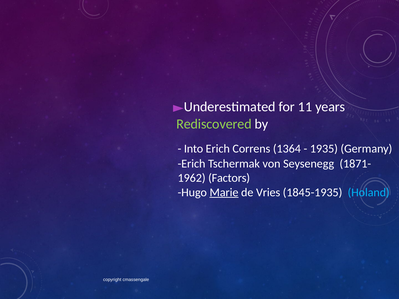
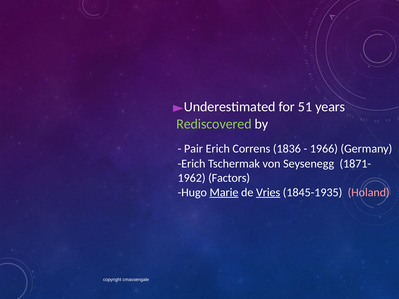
11: 11 -> 51
Into: Into -> Pair
1364: 1364 -> 1836
1935: 1935 -> 1966
Vries underline: none -> present
Holand colour: light blue -> pink
